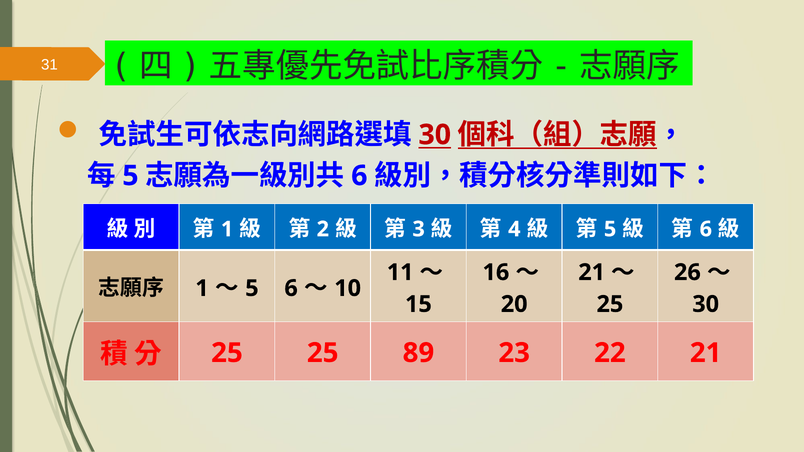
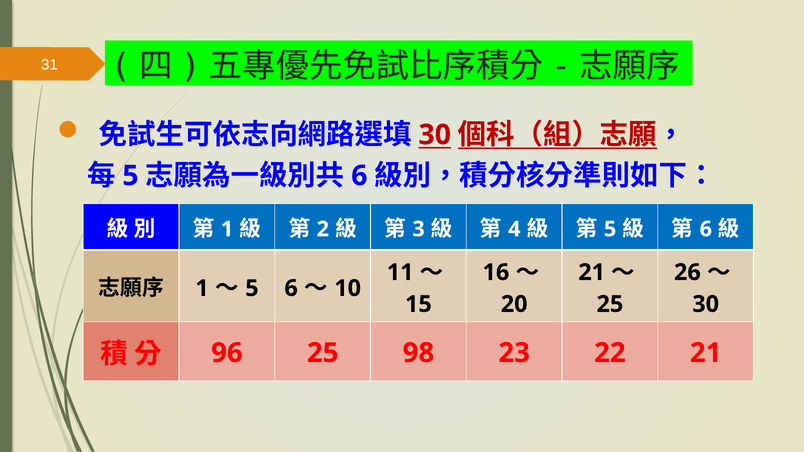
25 at (227, 353): 25 -> 96
89: 89 -> 98
